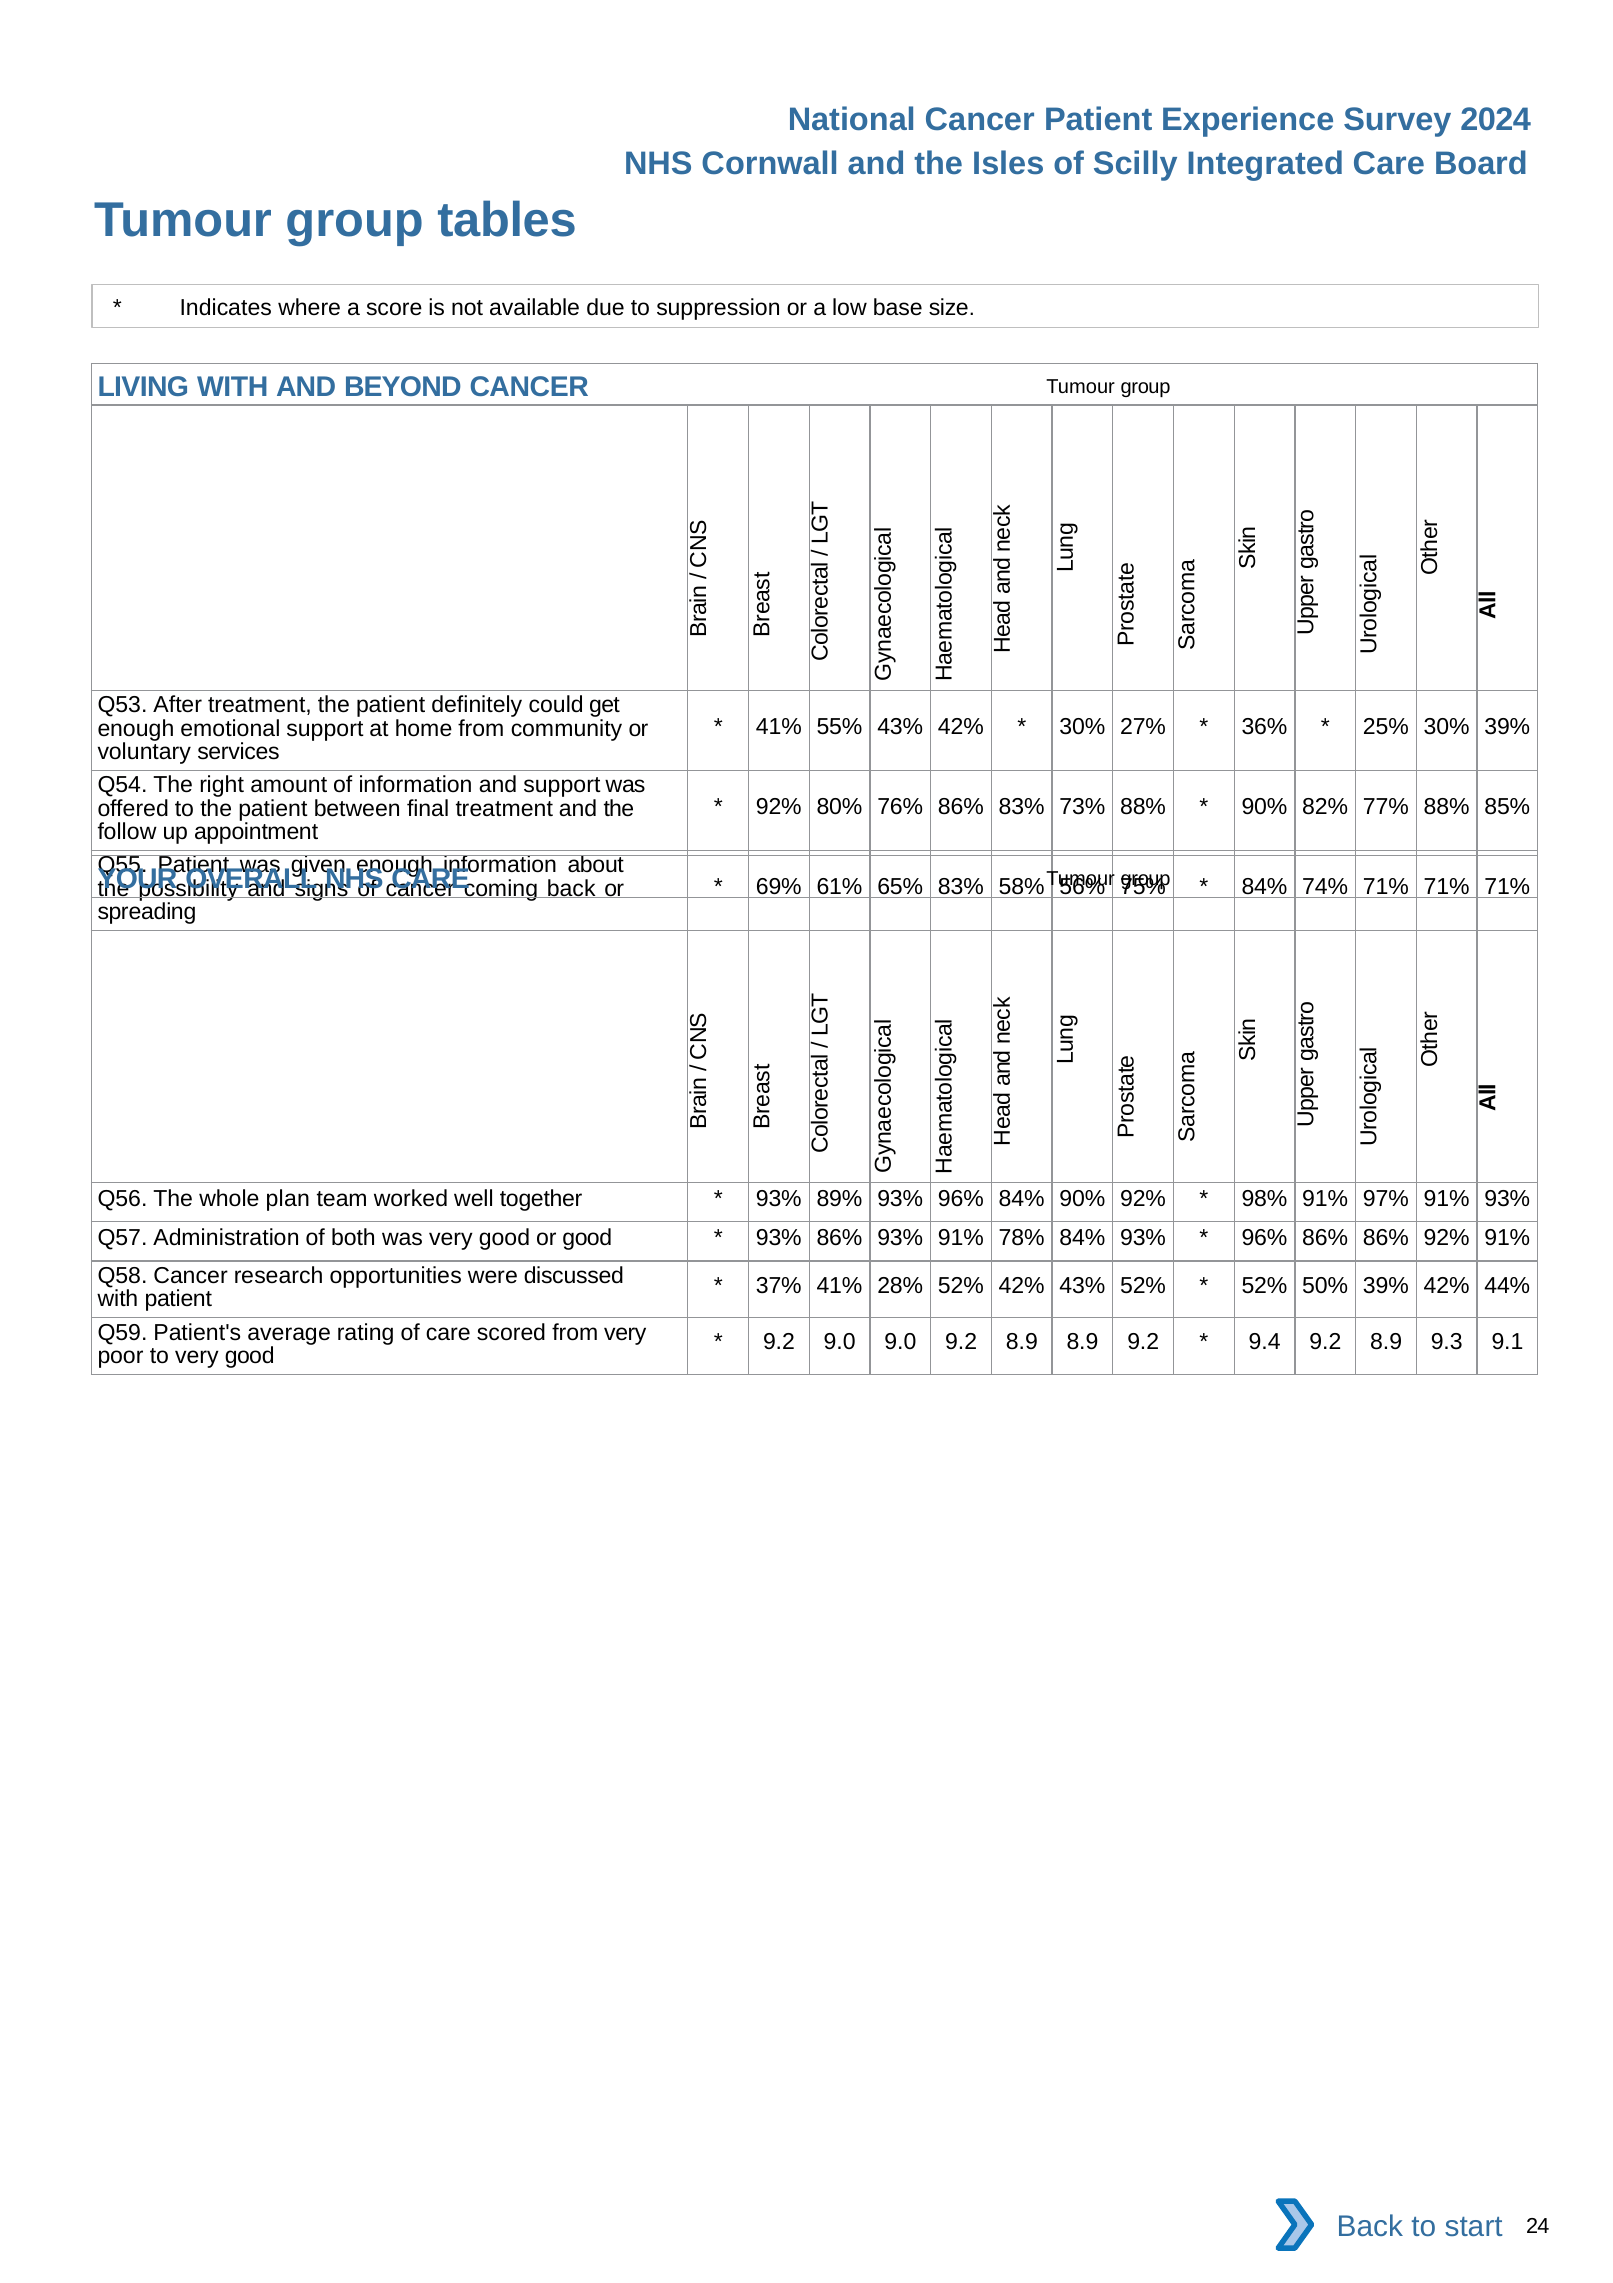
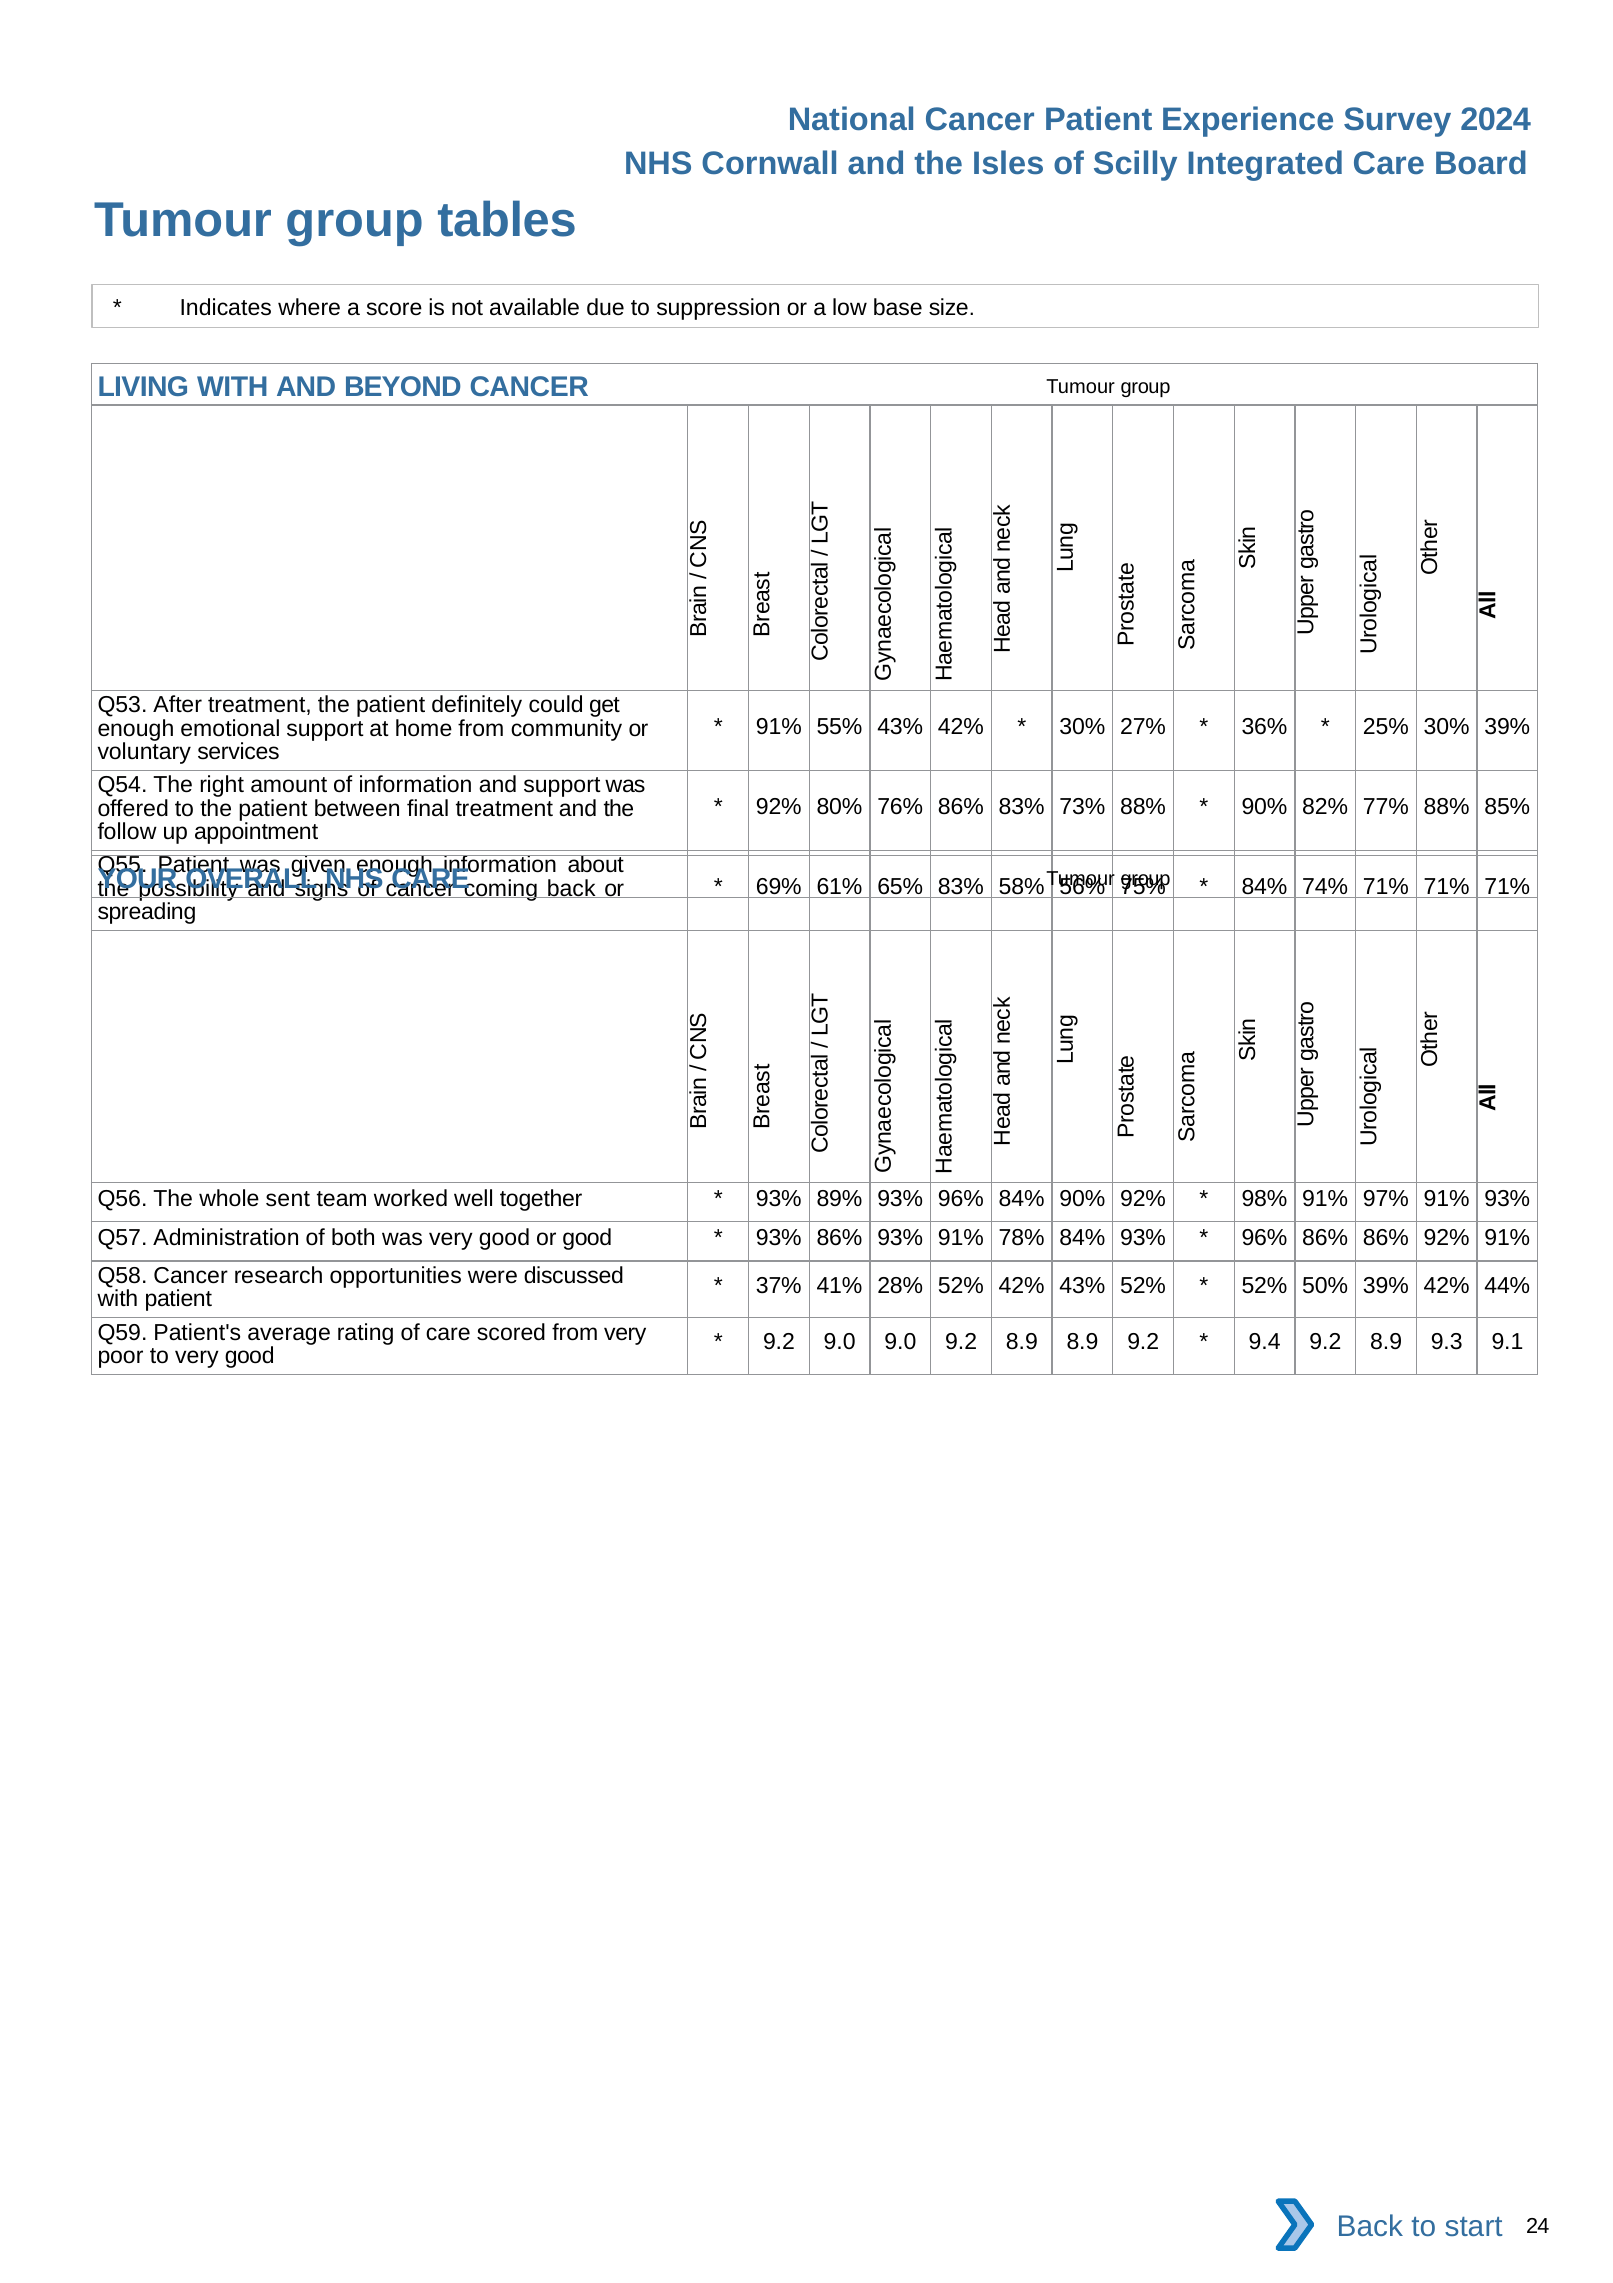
41% at (779, 727): 41% -> 91%
plan: plan -> sent
